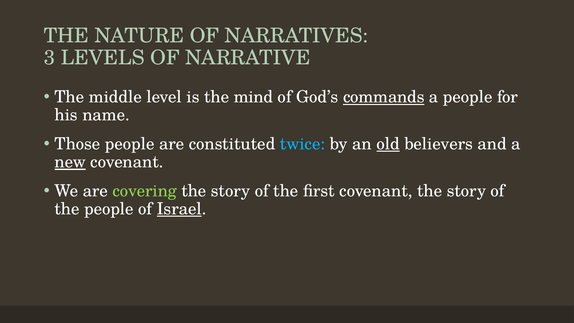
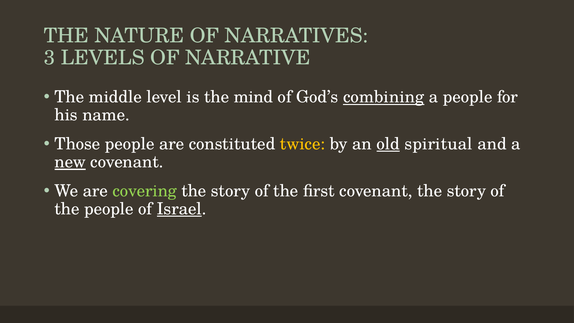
commands: commands -> combining
twice colour: light blue -> yellow
believers: believers -> spiritual
